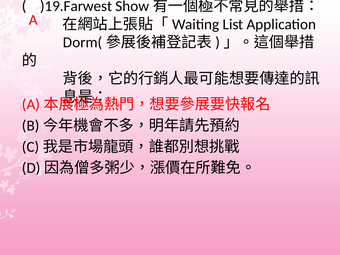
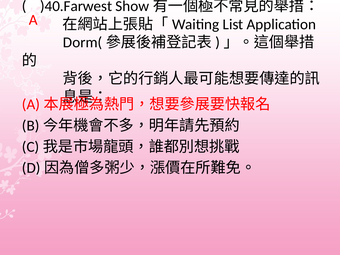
)19.Farwest: )19.Farwest -> )40.Farwest
